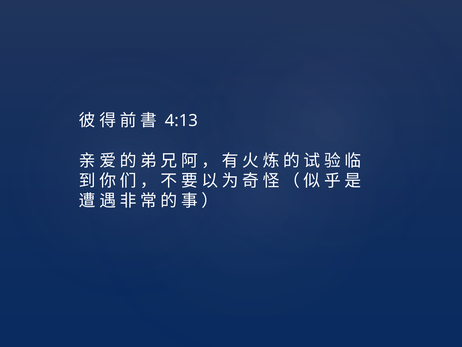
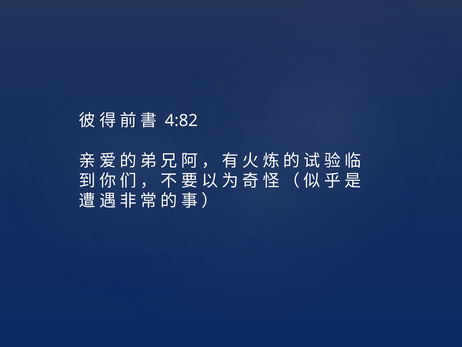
4:13: 4:13 -> 4:82
